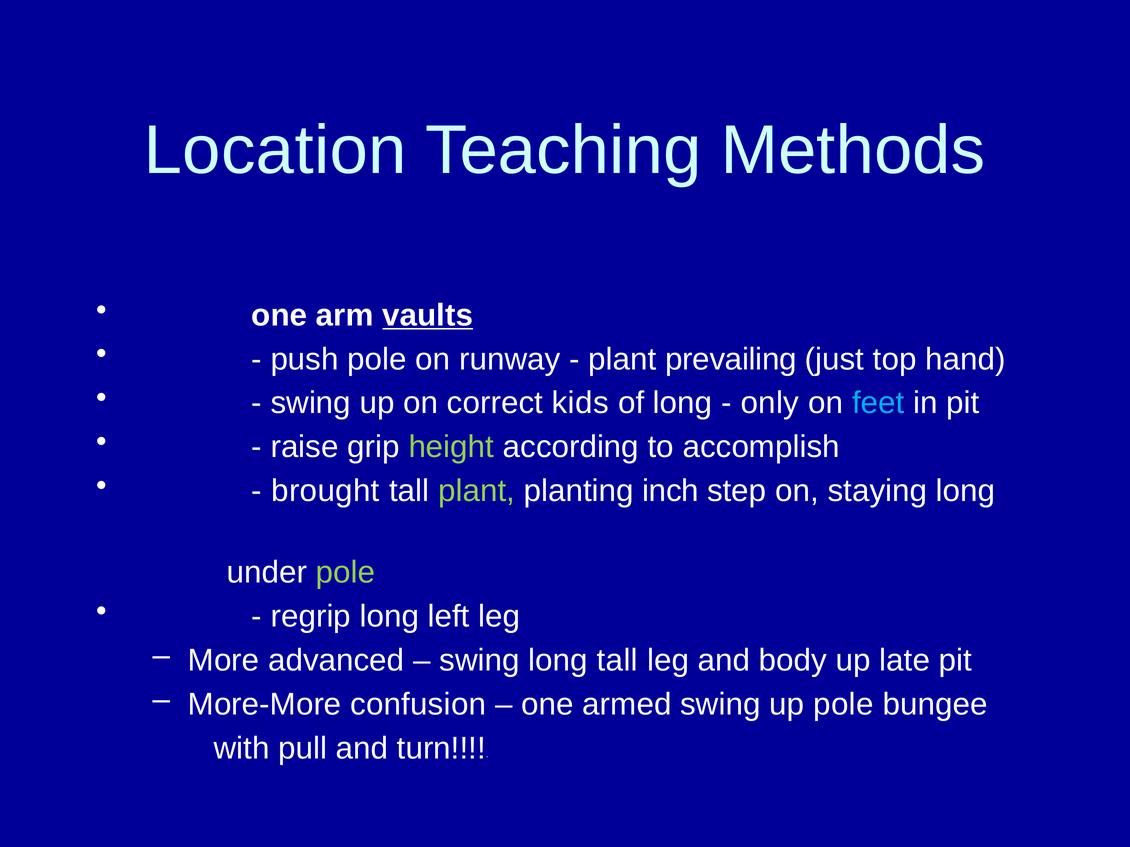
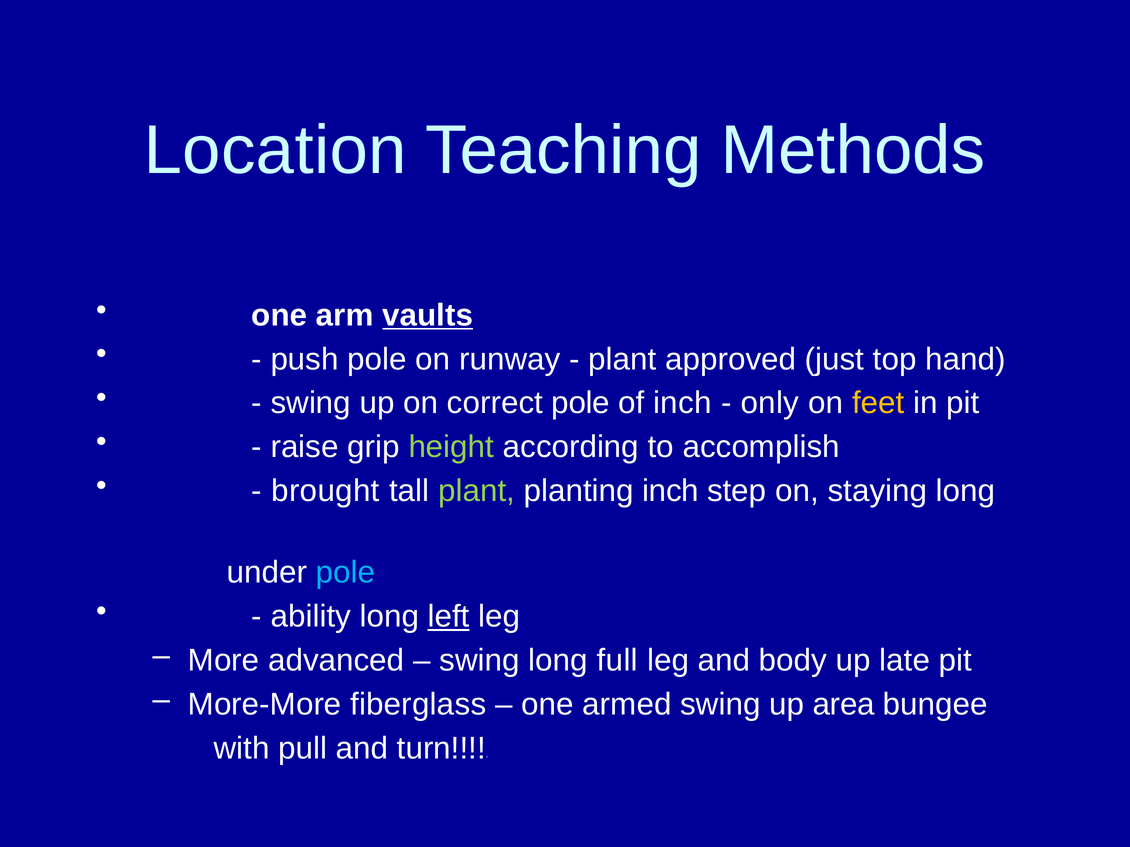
prevailing: prevailing -> approved
correct kids: kids -> pole
of long: long -> inch
feet colour: light blue -> yellow
pole at (346, 573) colour: light green -> light blue
regrip: regrip -> ability
left underline: none -> present
long tall: tall -> full
confusion: confusion -> fiberglass
up pole: pole -> area
